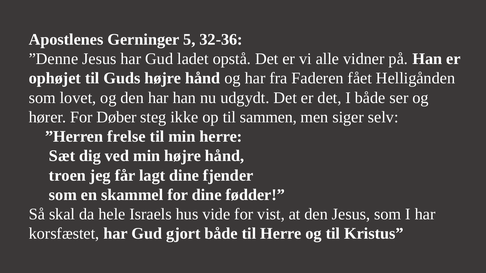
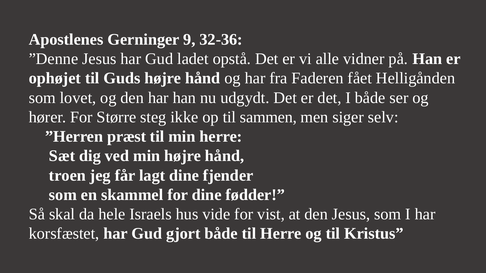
5: 5 -> 9
Døber: Døber -> Større
frelse: frelse -> præst
